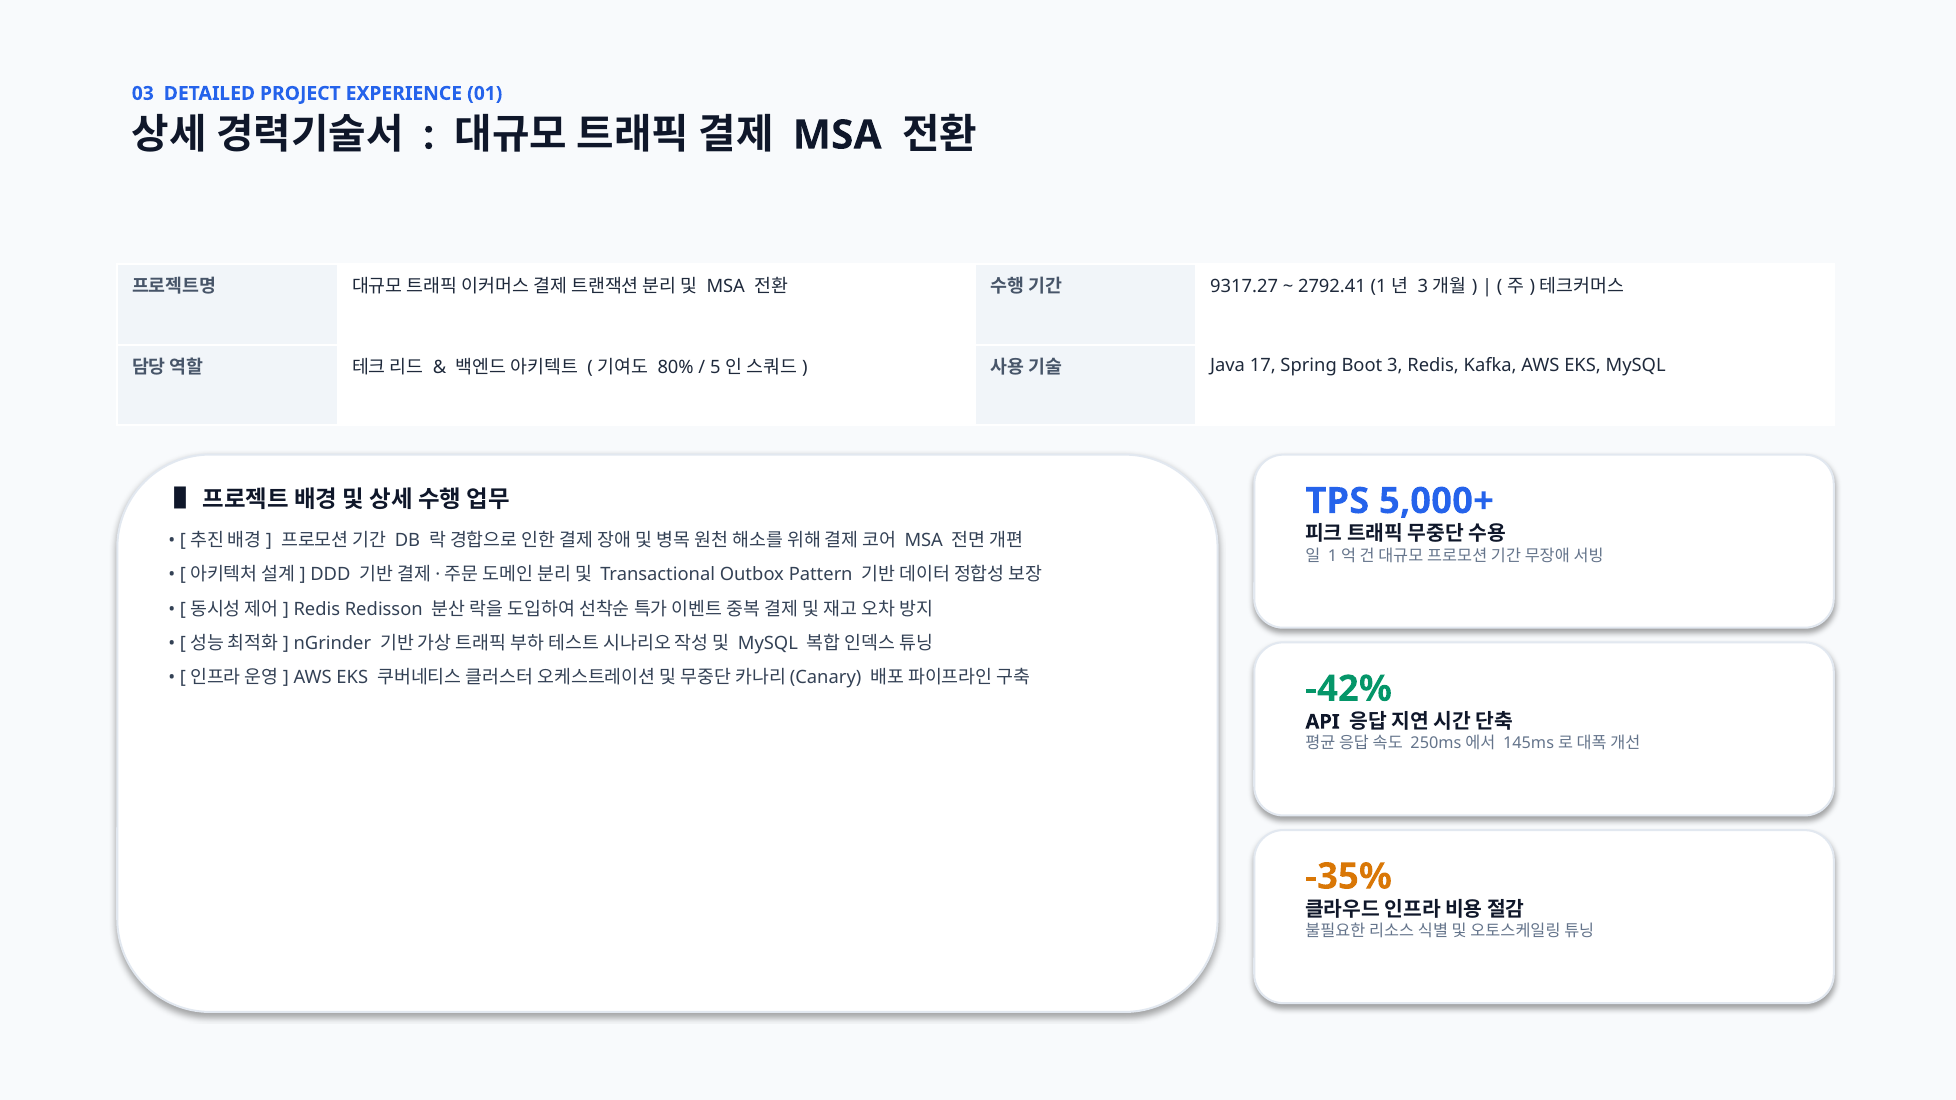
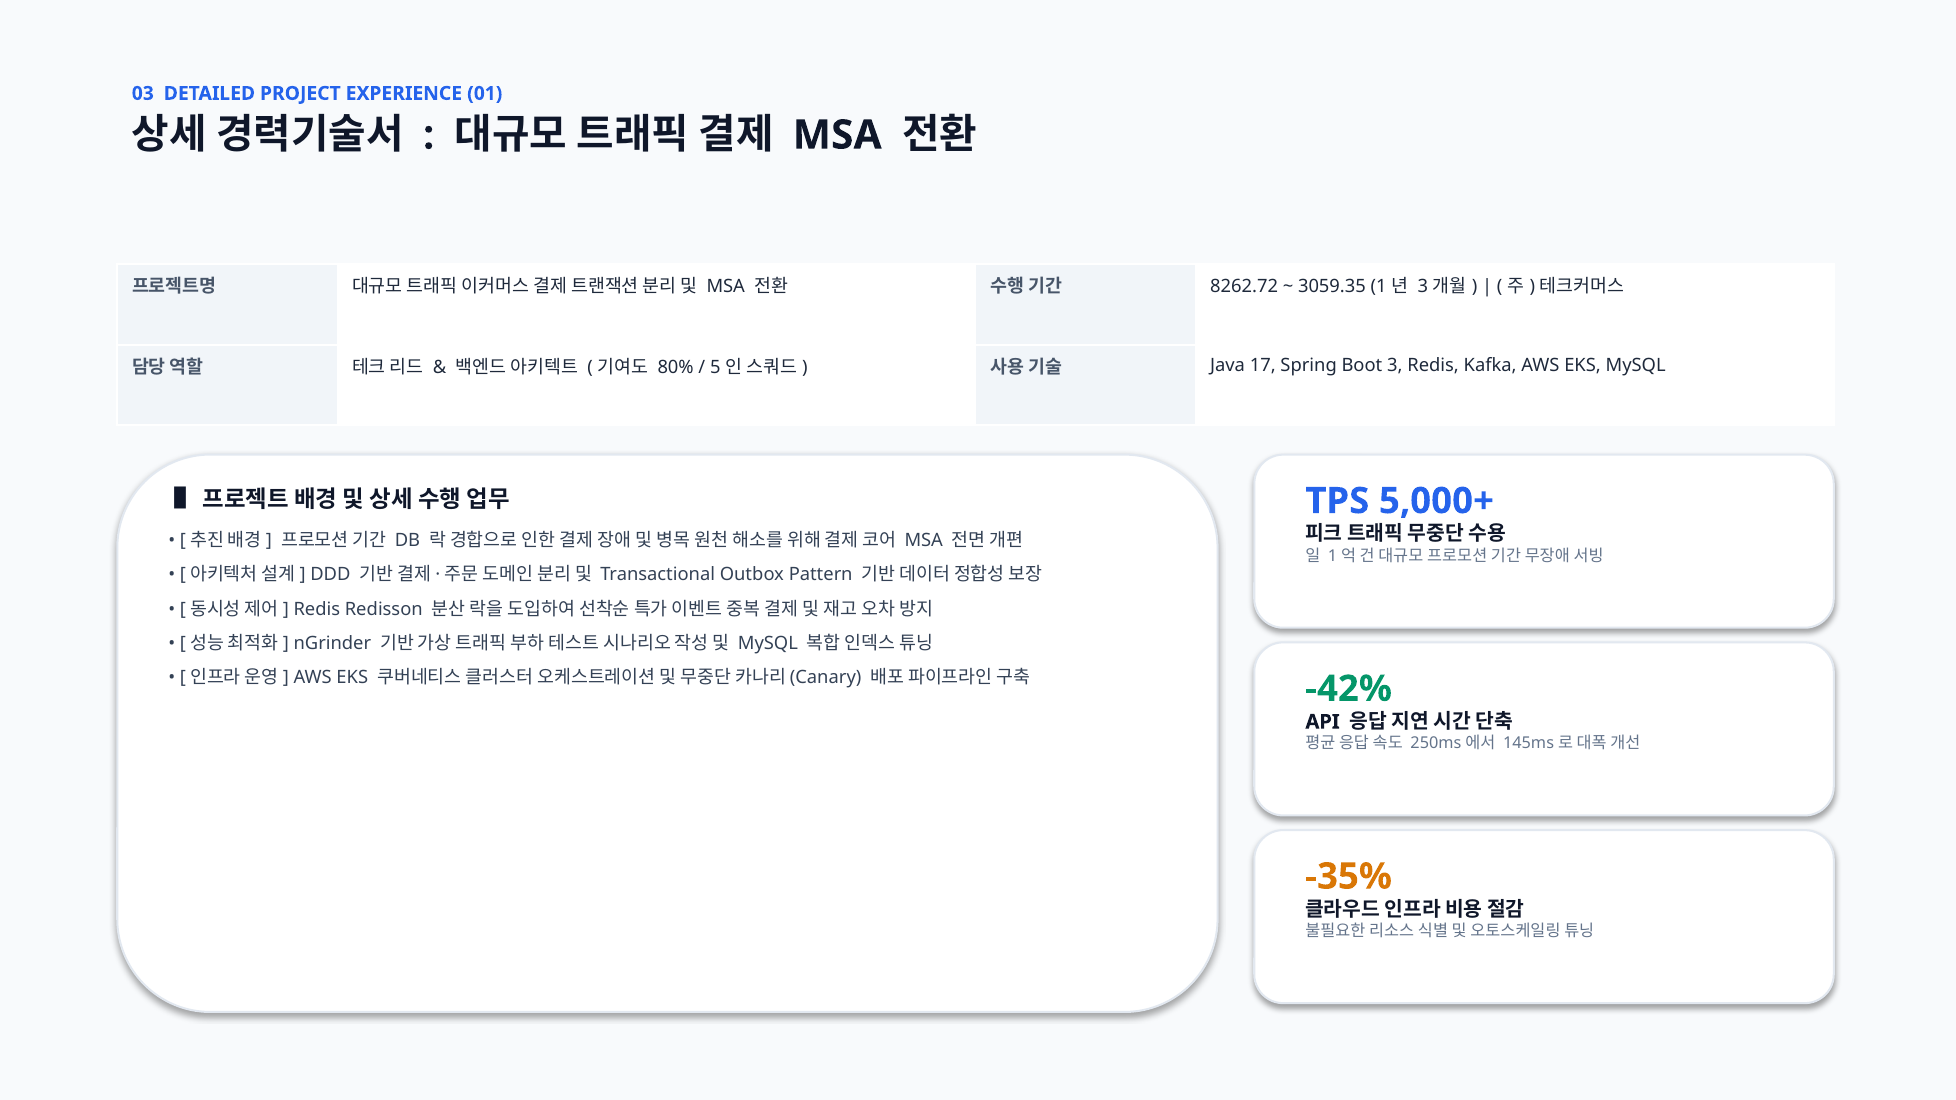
9317.27: 9317.27 -> 8262.72
2792.41: 2792.41 -> 3059.35
